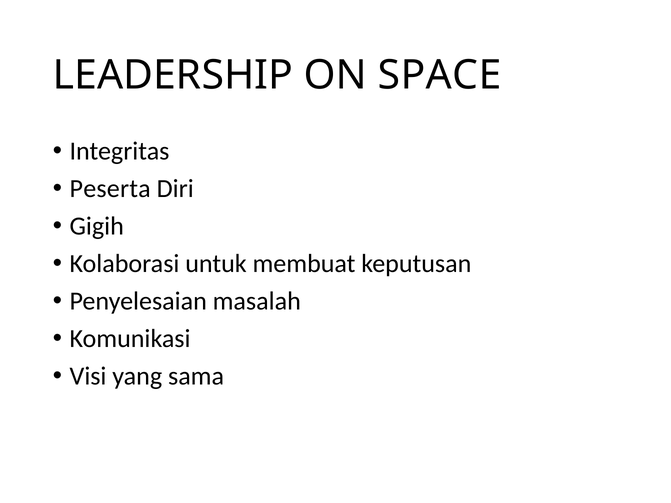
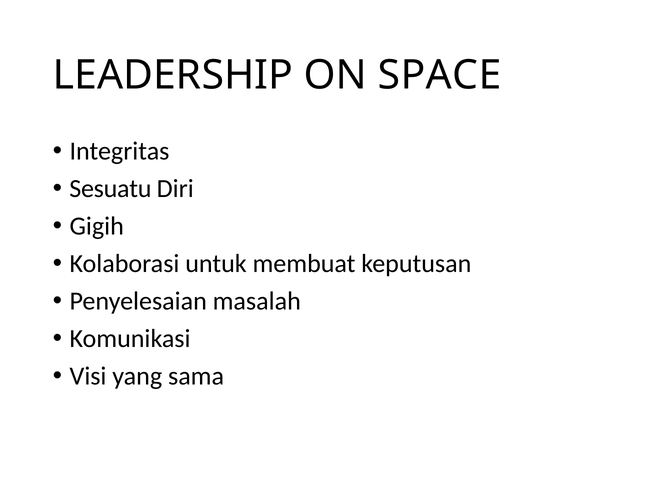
Peserta: Peserta -> Sesuatu
